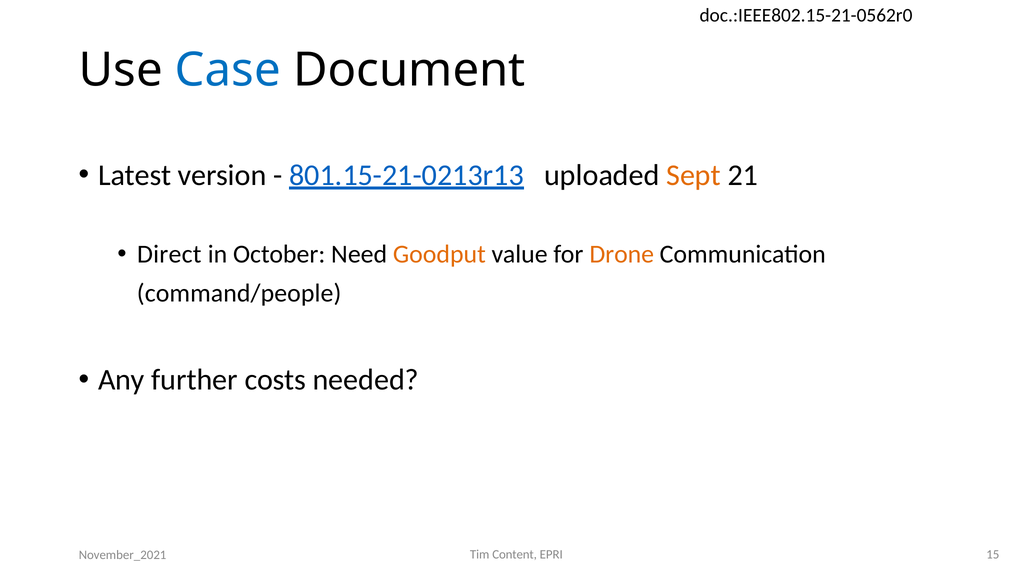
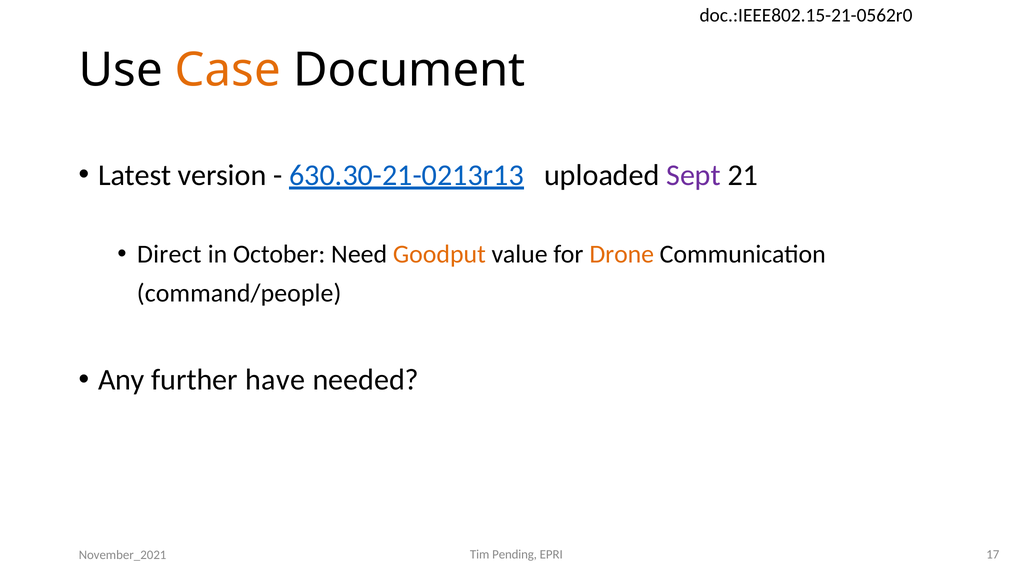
Case colour: blue -> orange
801.15-21-0213r13: 801.15-21-0213r13 -> 630.30-21-0213r13
Sept colour: orange -> purple
costs: costs -> have
Content: Content -> Pending
15: 15 -> 17
